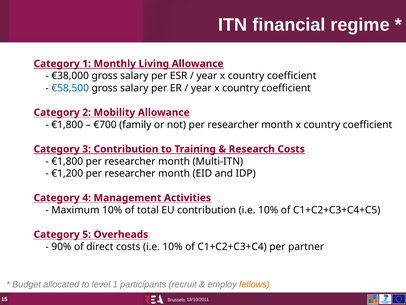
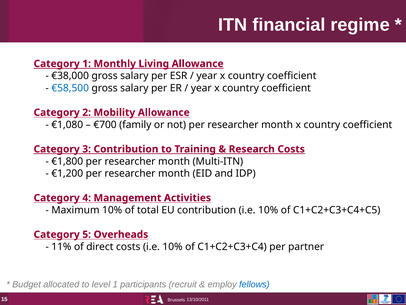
€1,800 at (67, 125): €1,800 -> €1,080
90%: 90% -> 11%
fellows colour: orange -> blue
